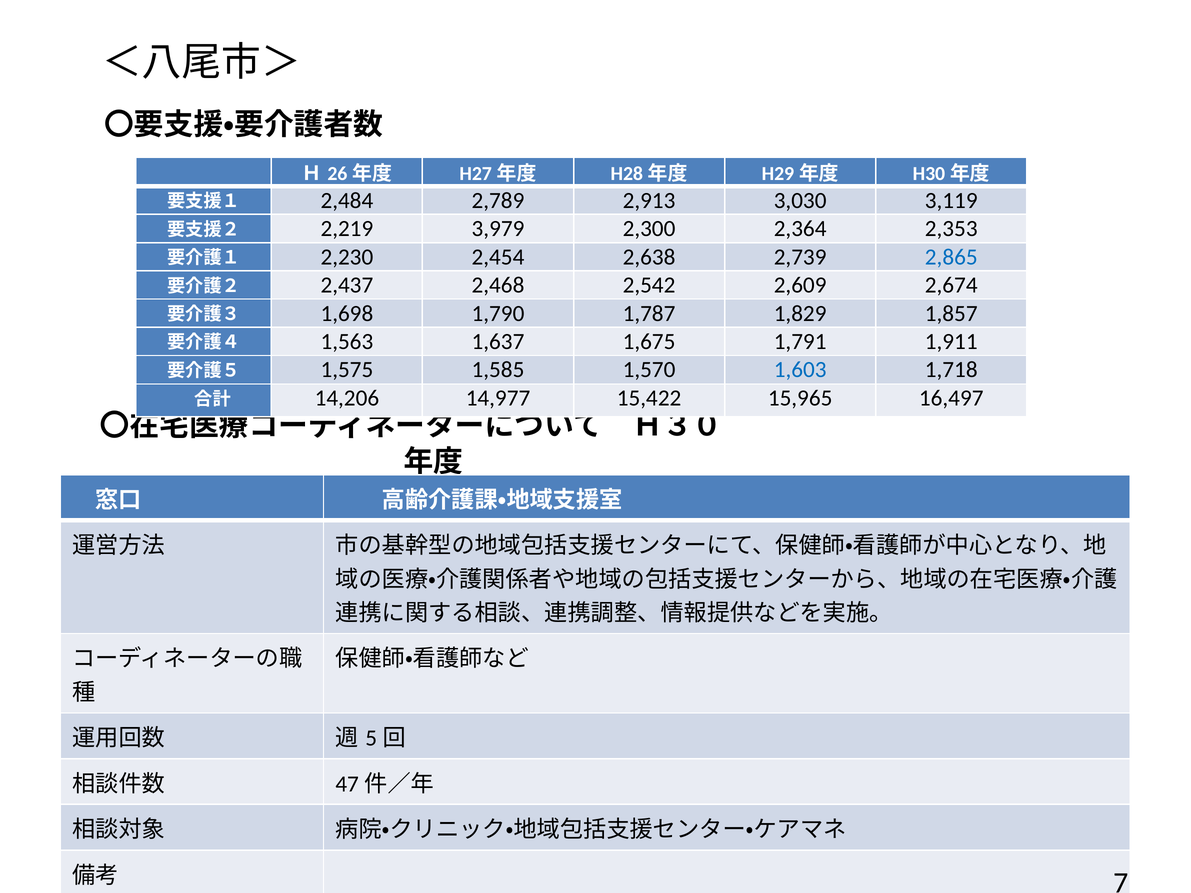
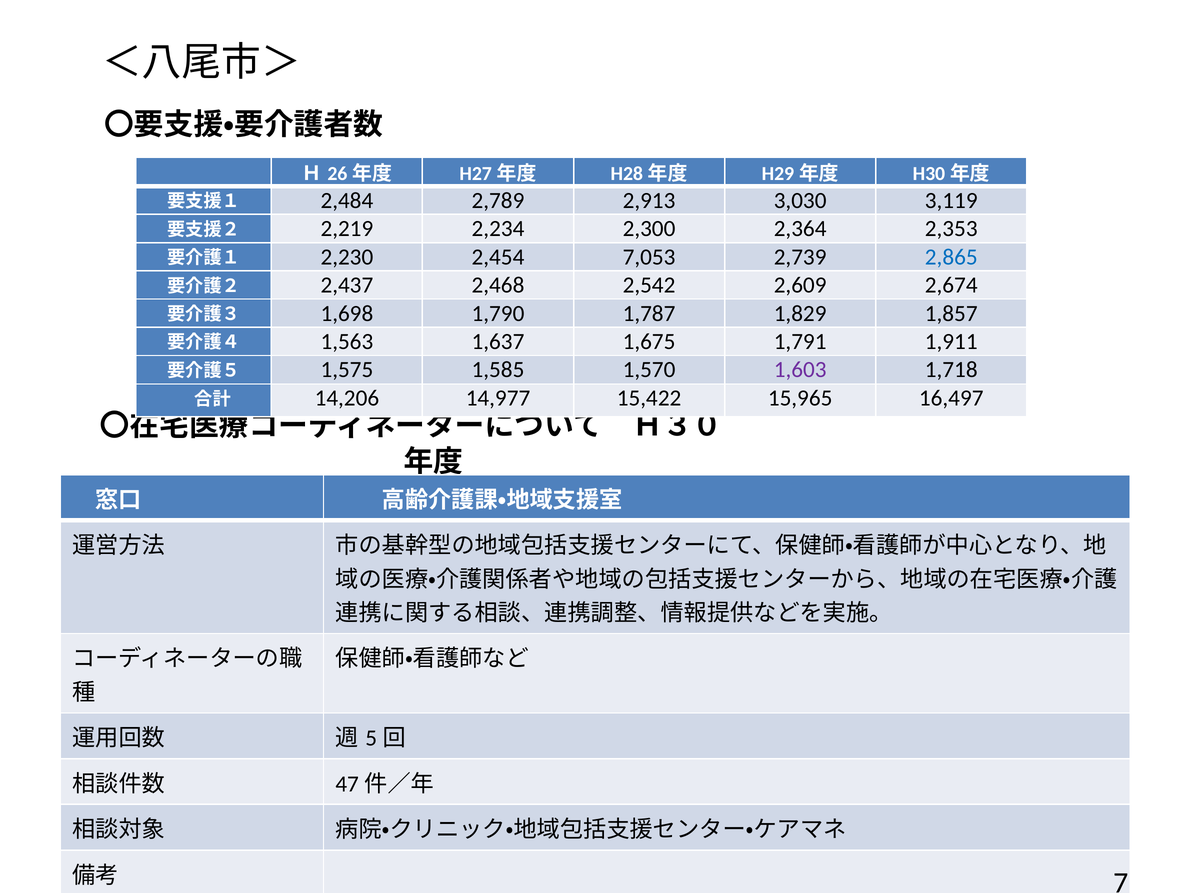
3,979: 3,979 -> 2,234
2,638: 2,638 -> 7,053
1,603 colour: blue -> purple
